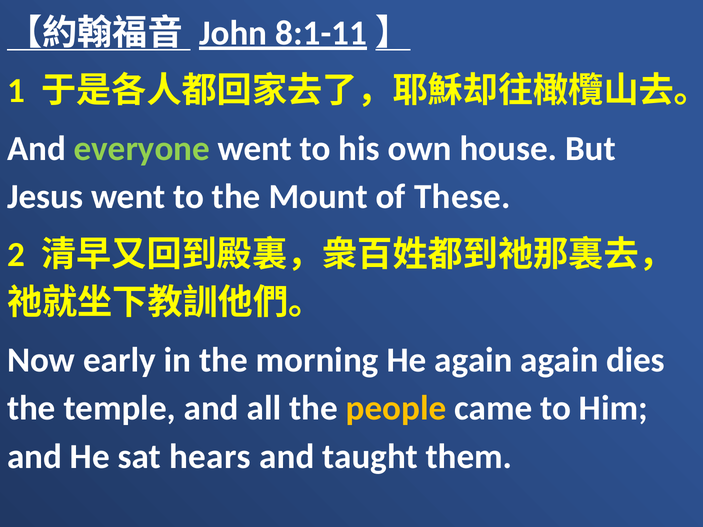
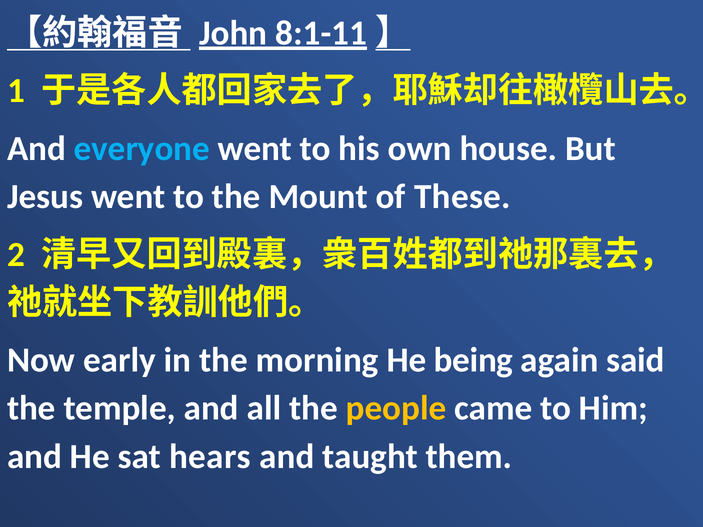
everyone colour: light green -> light blue
He again: again -> being
dies: dies -> said
